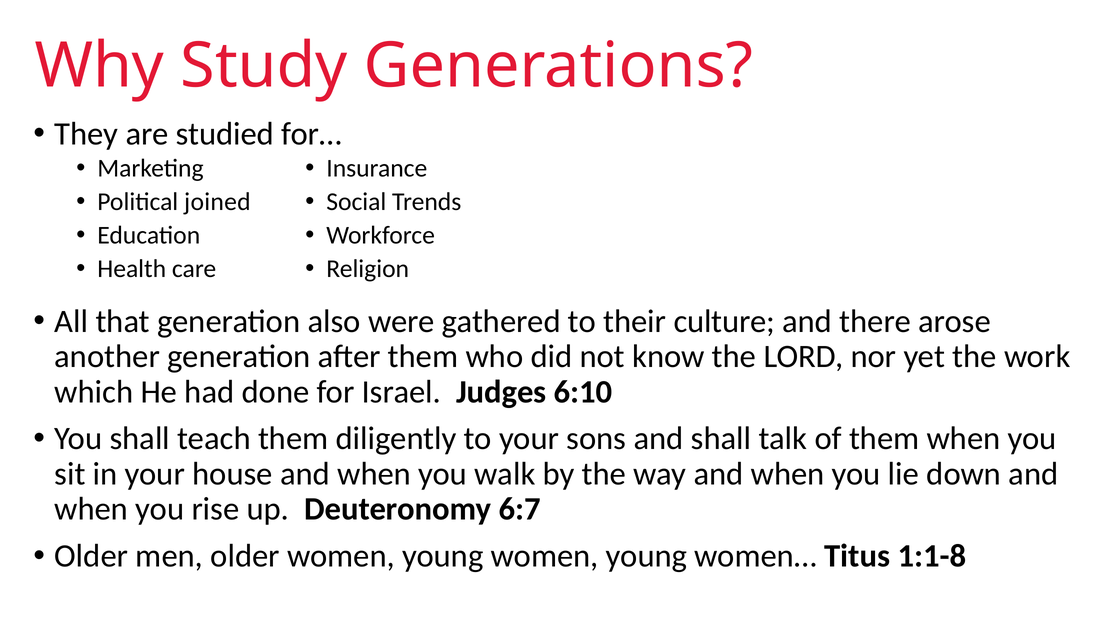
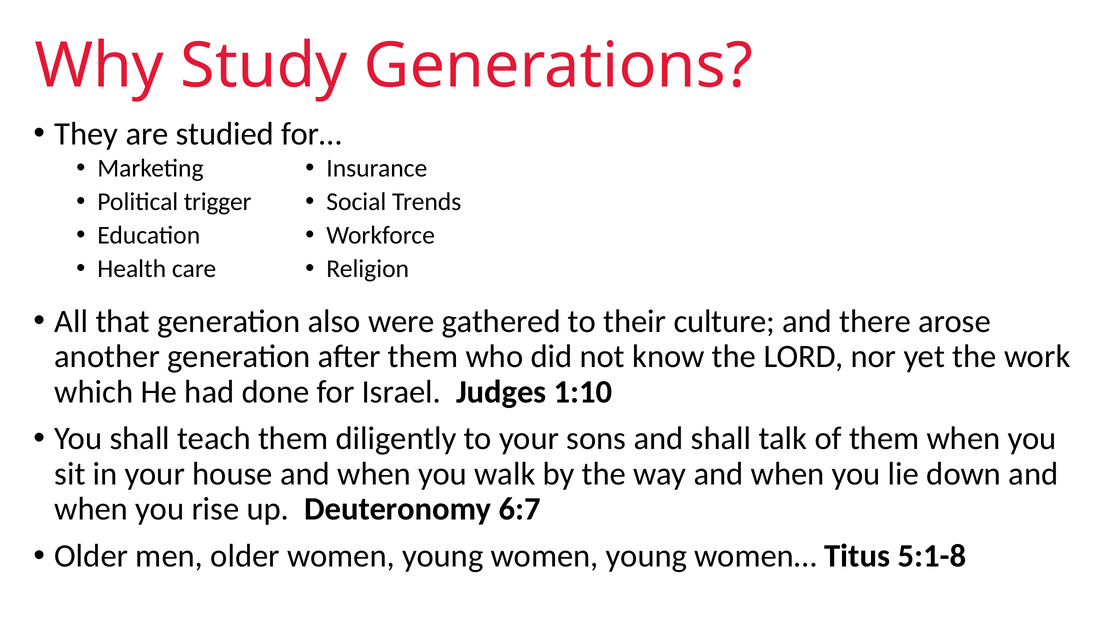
joined: joined -> trigger
6:10: 6:10 -> 1:10
1:1-8: 1:1-8 -> 5:1-8
